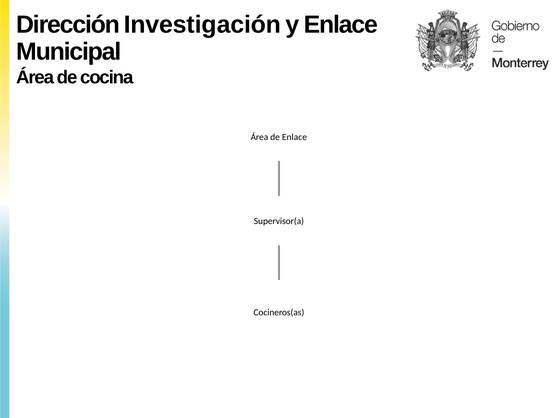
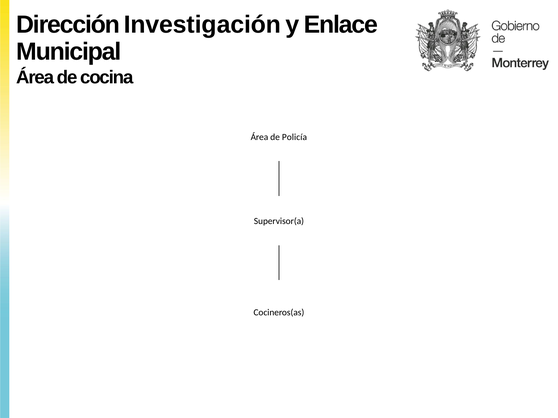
de Enlace: Enlace -> Policía
